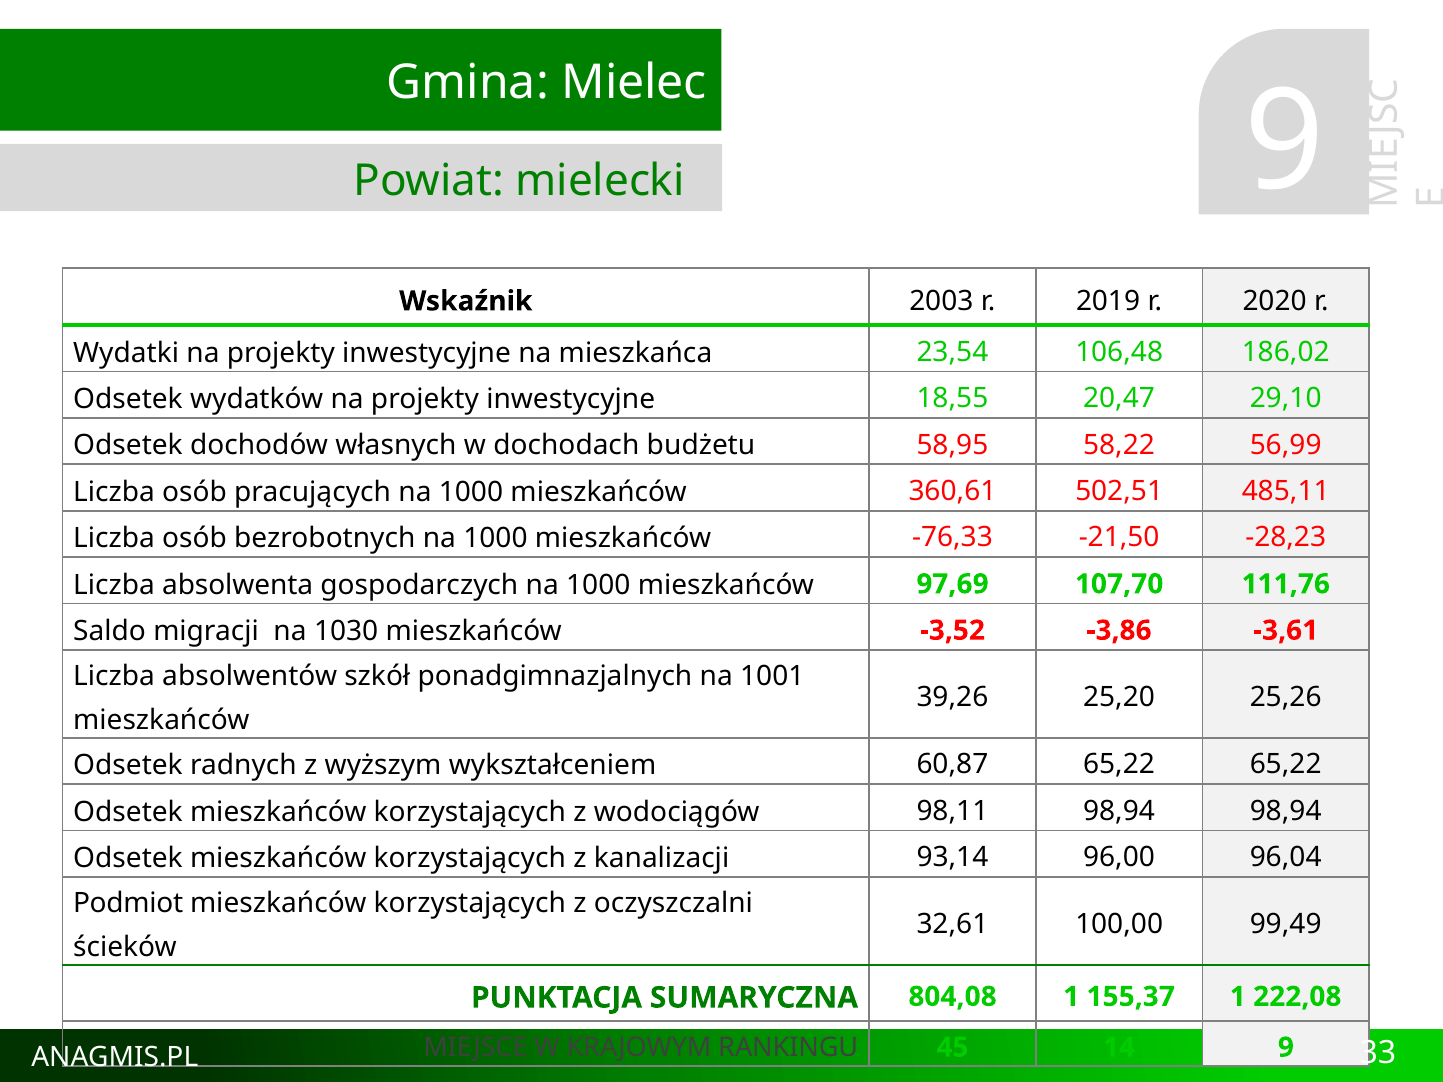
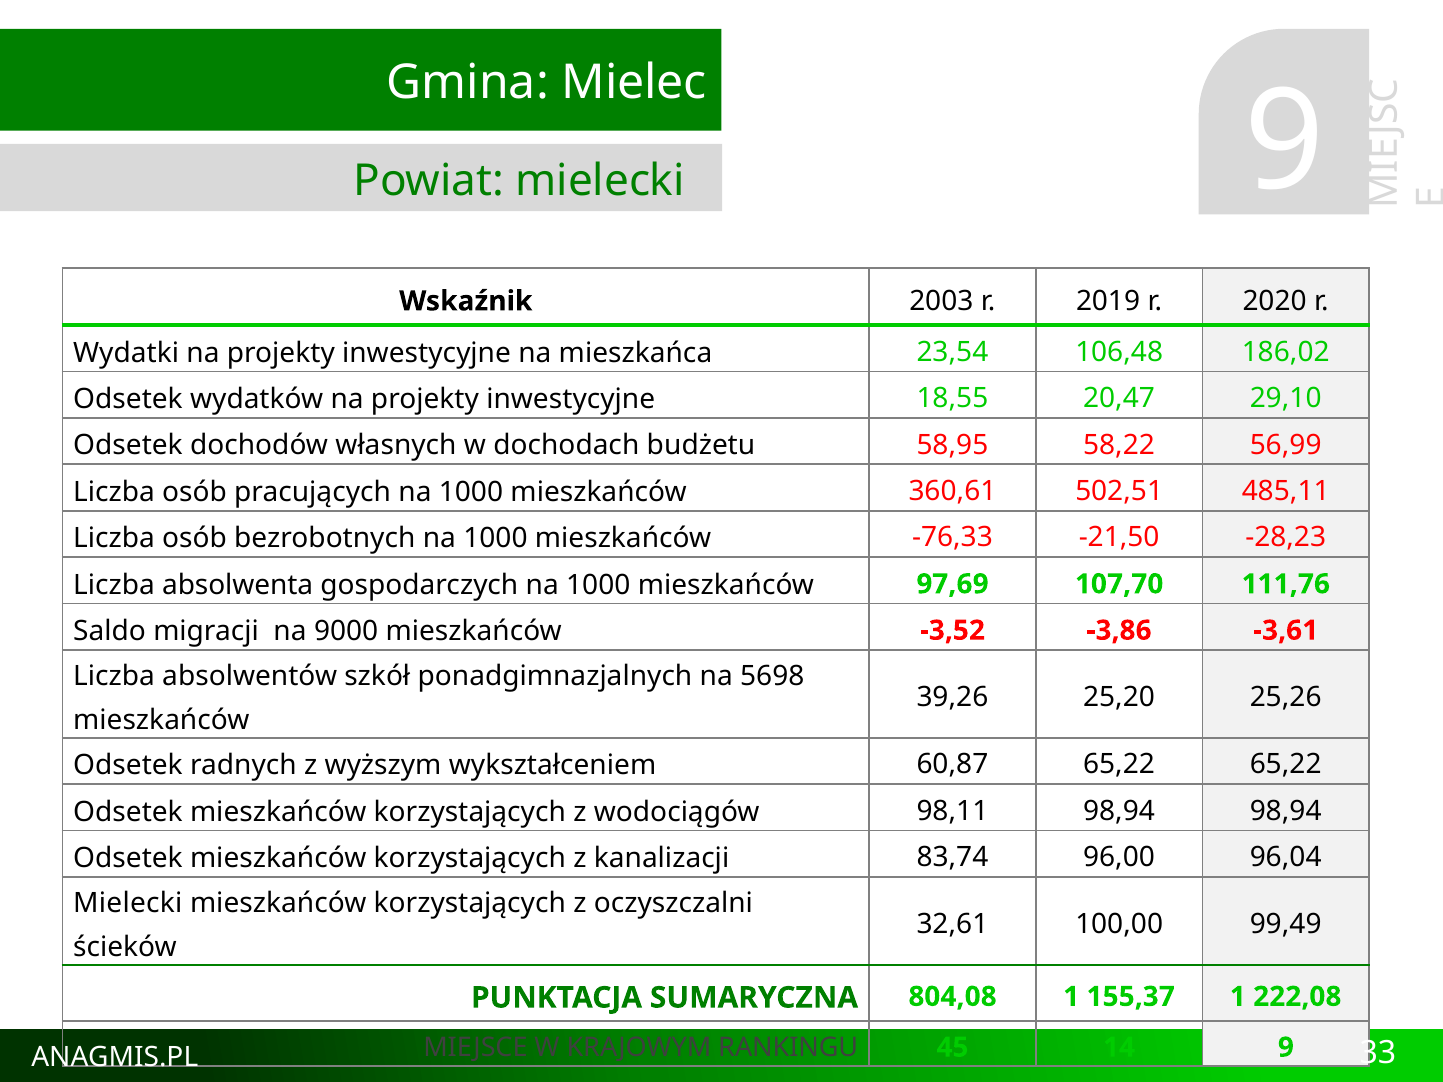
1030: 1030 -> 9000
1001: 1001 -> 5698
93,14: 93,14 -> 83,74
Podmiot at (128, 904): Podmiot -> Mielecki
